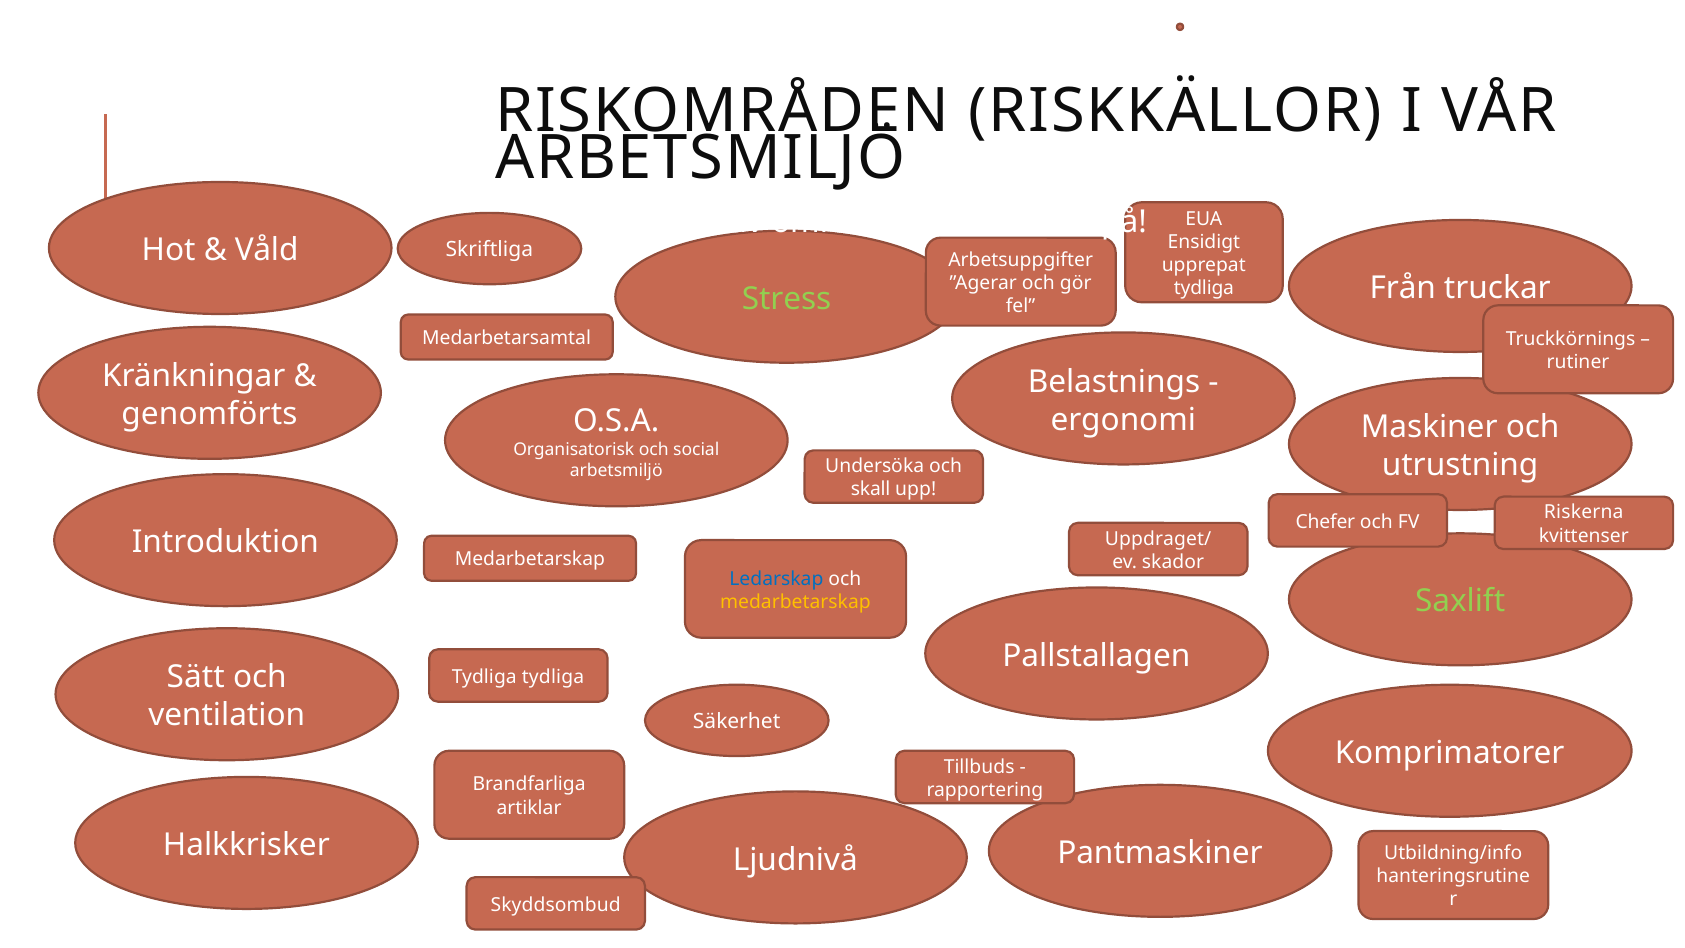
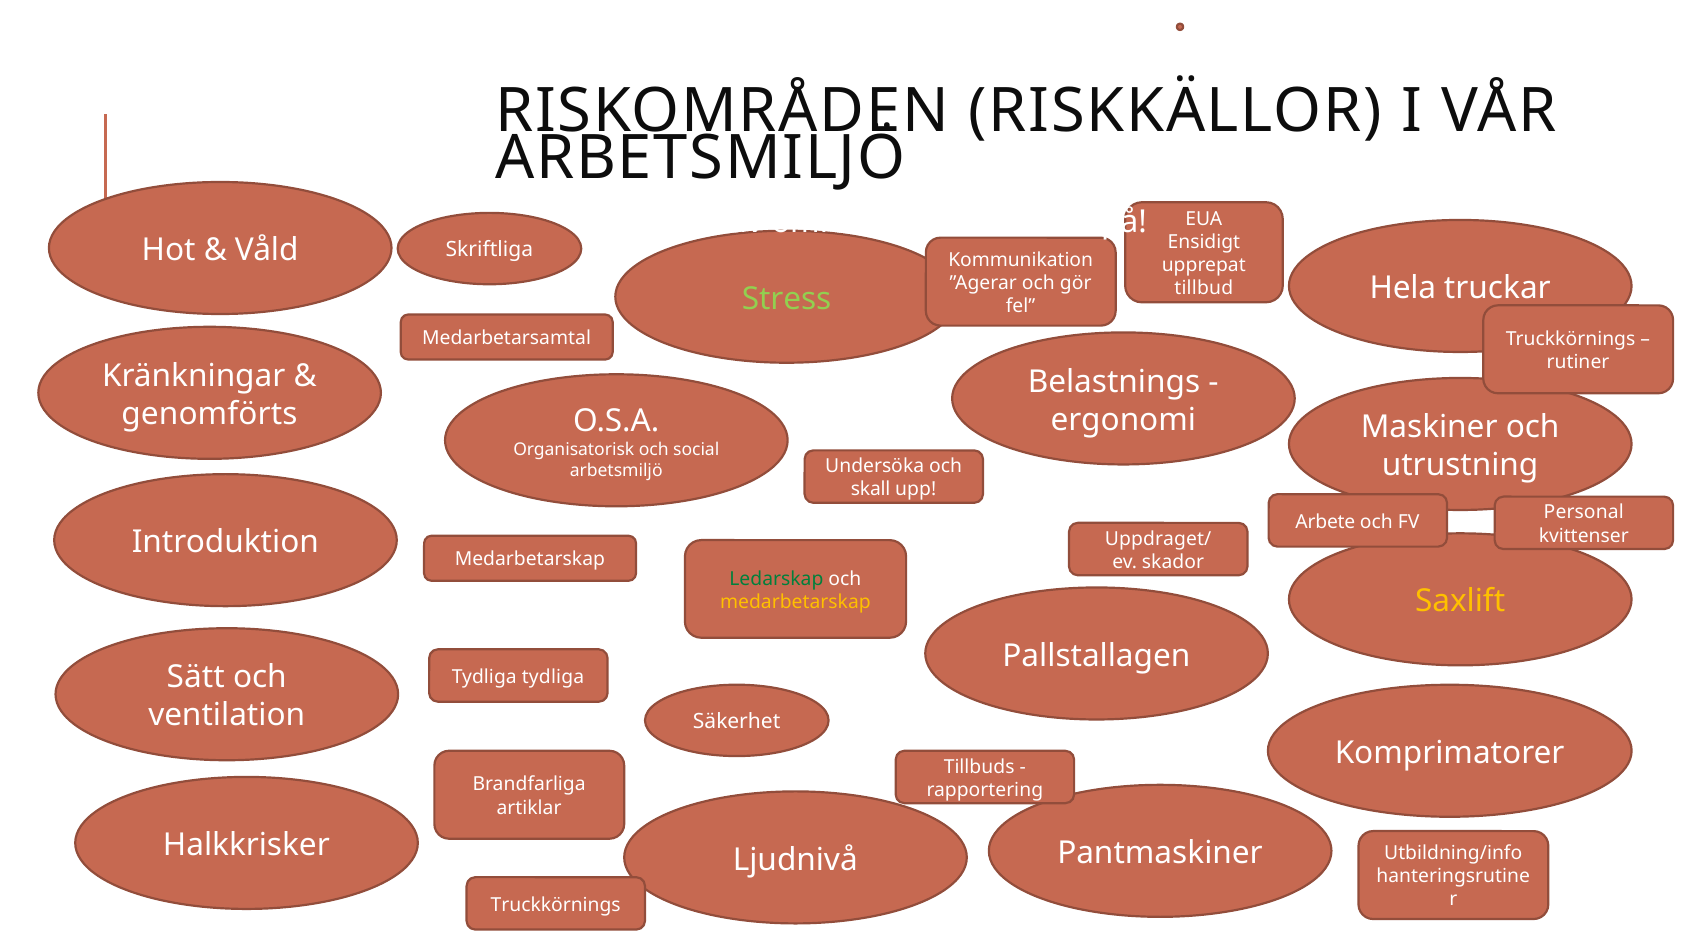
Arbetsuppgifter: Arbetsuppgifter -> Kommunikation
Från: Från -> Hela
tydliga at (1204, 288): tydliga -> tillbud
Riskerna: Riskerna -> Personal
Chefer: Chefer -> Arbete
Ledarskap colour: blue -> green
Saxlift colour: light green -> yellow
Skyddsombud at (556, 905): Skyddsombud -> Truckkörnings
